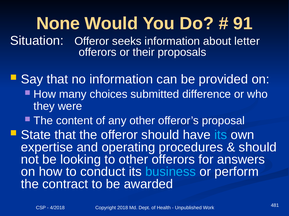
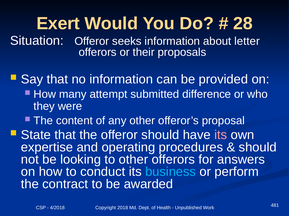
None: None -> Exert
91: 91 -> 28
choices: choices -> attempt
its at (221, 135) colour: light blue -> pink
